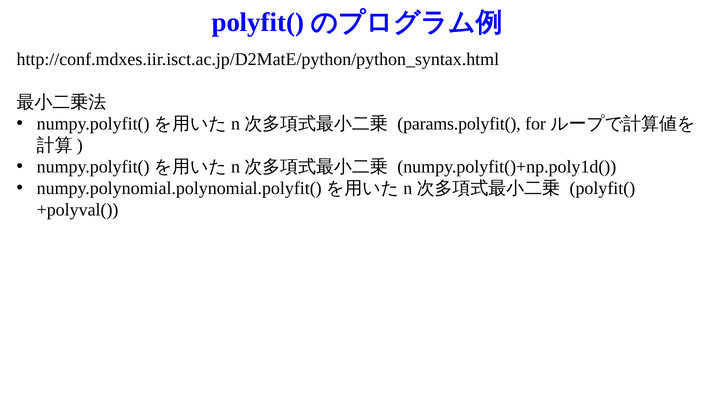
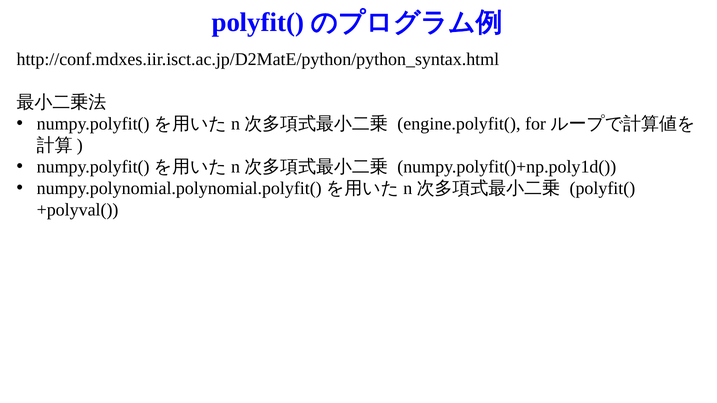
params.polyfit(: params.polyfit( -> engine.polyfit(
